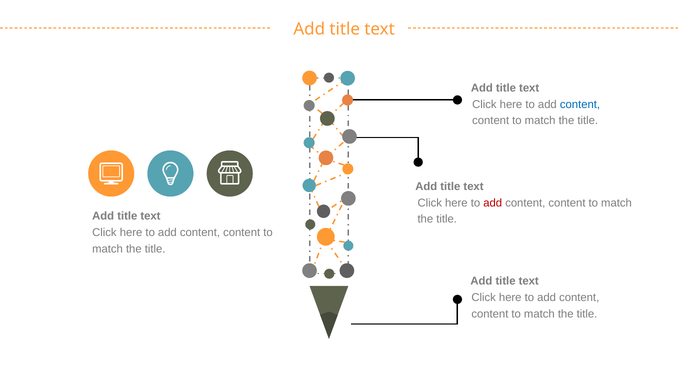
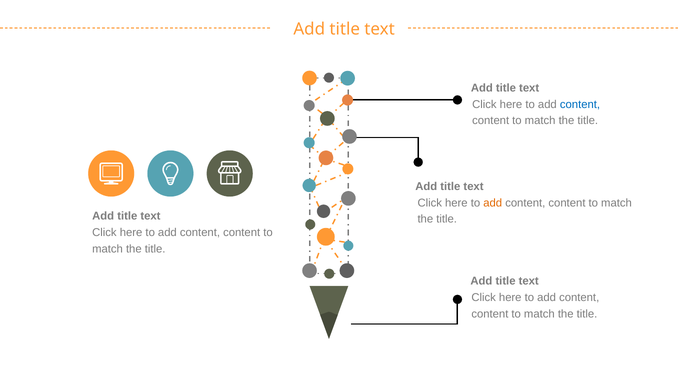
add at (493, 203) colour: red -> orange
